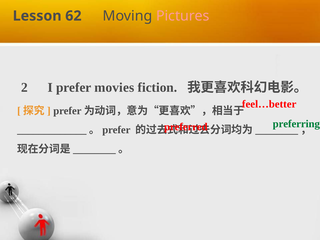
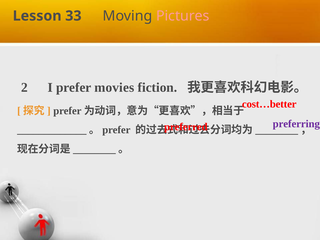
62: 62 -> 33
feel…better: feel…better -> cost…better
preferring colour: green -> purple
